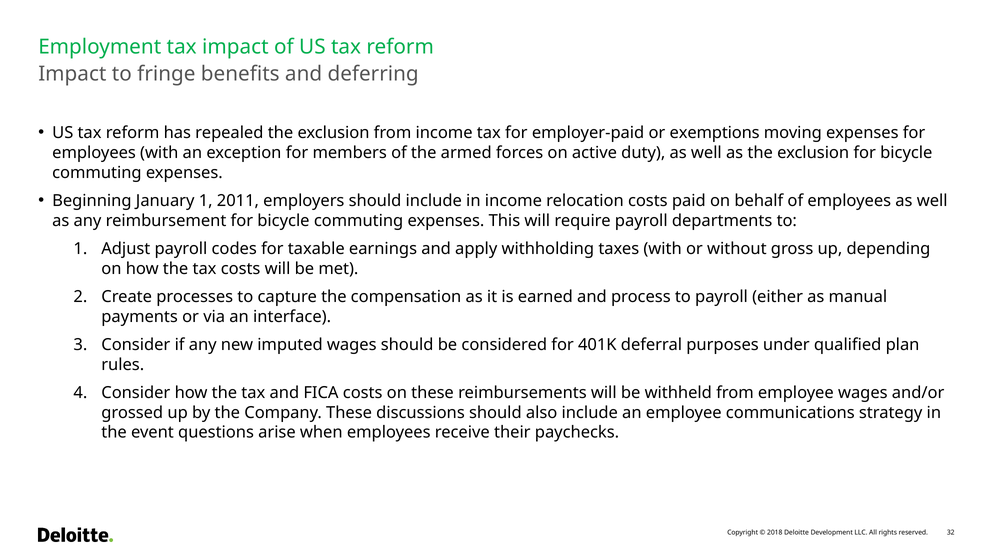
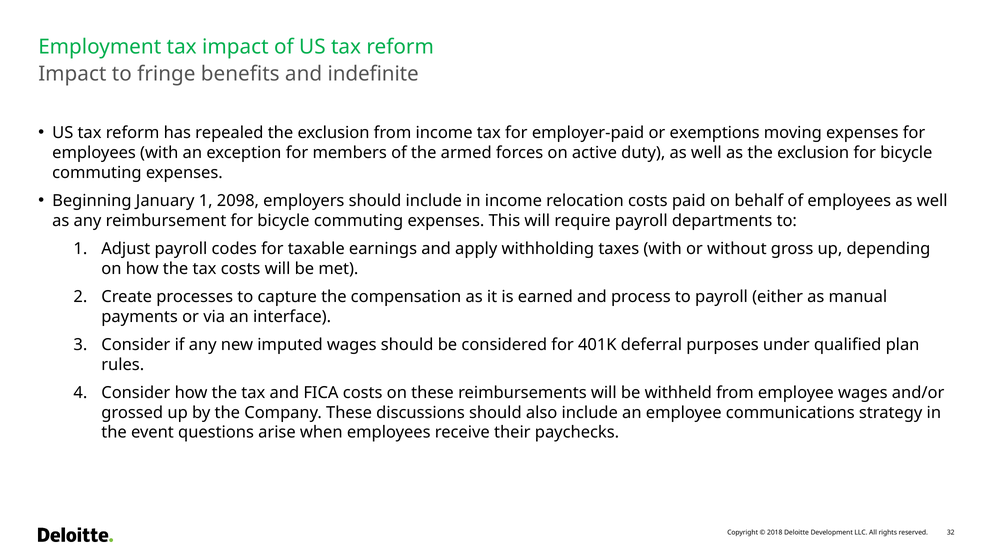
deferring: deferring -> indefinite
2011: 2011 -> 2098
